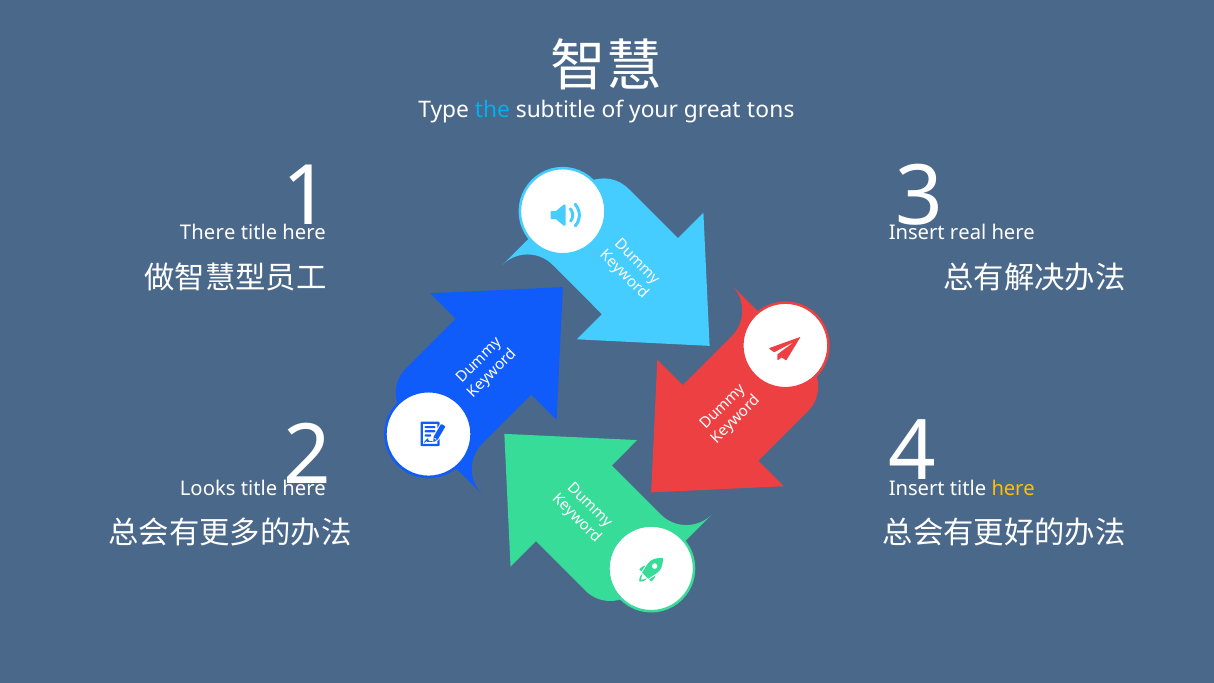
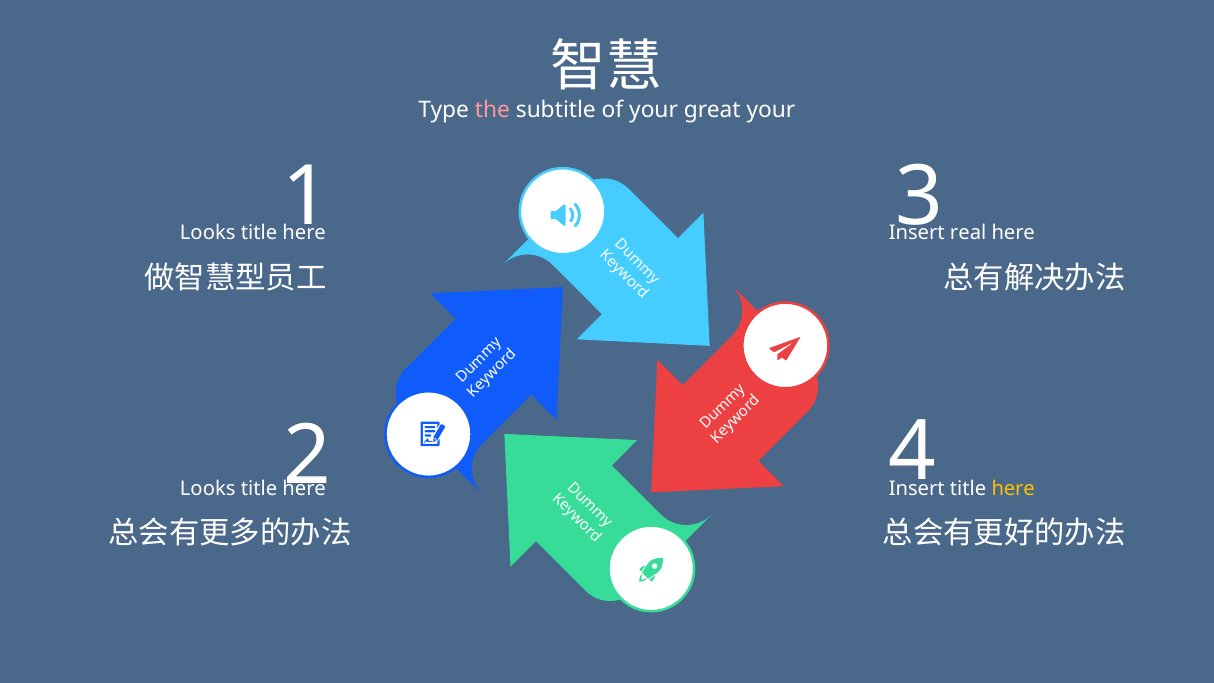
the colour: light blue -> pink
great tons: tons -> your
There at (208, 233): There -> Looks
